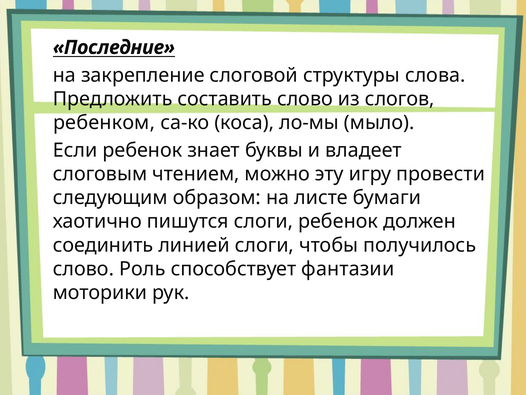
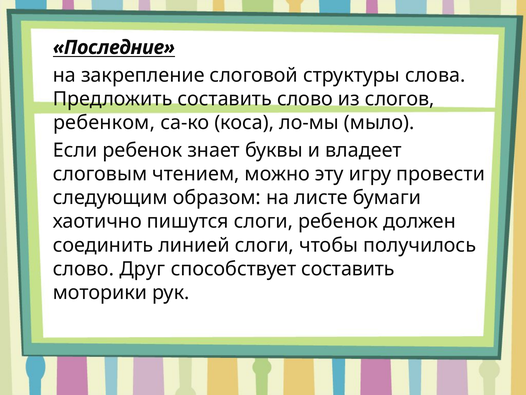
Роль: Роль -> Друг
способствует фантазии: фантазии -> составить
